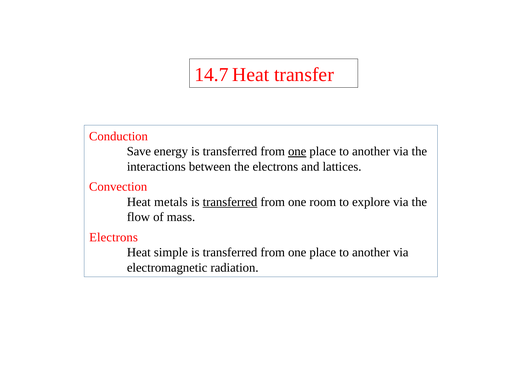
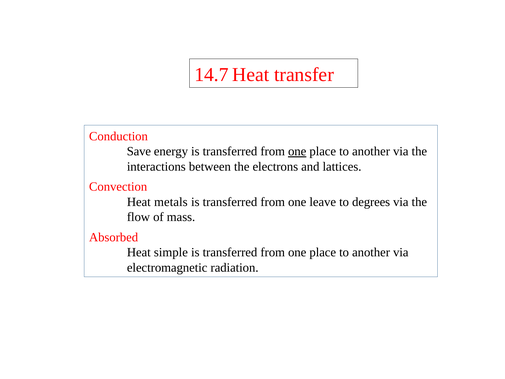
transferred at (230, 202) underline: present -> none
room: room -> leave
explore: explore -> degrees
Electrons at (114, 237): Electrons -> Absorbed
